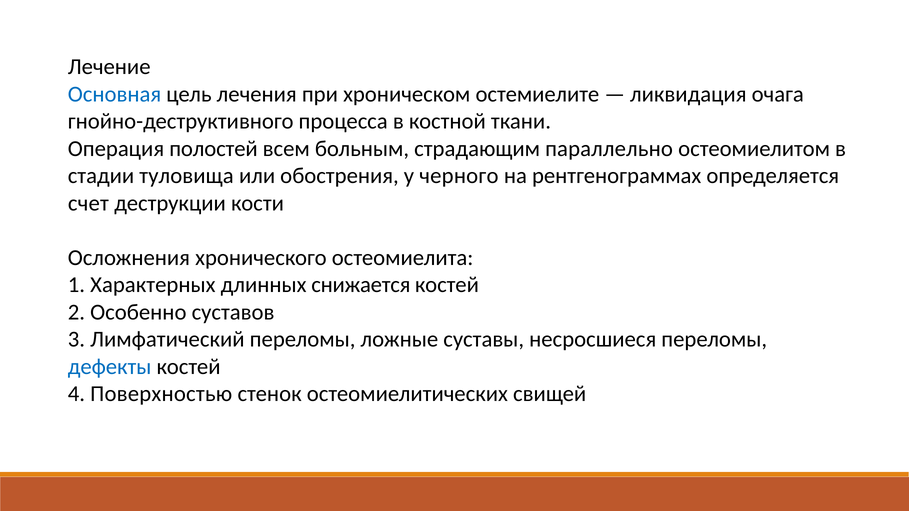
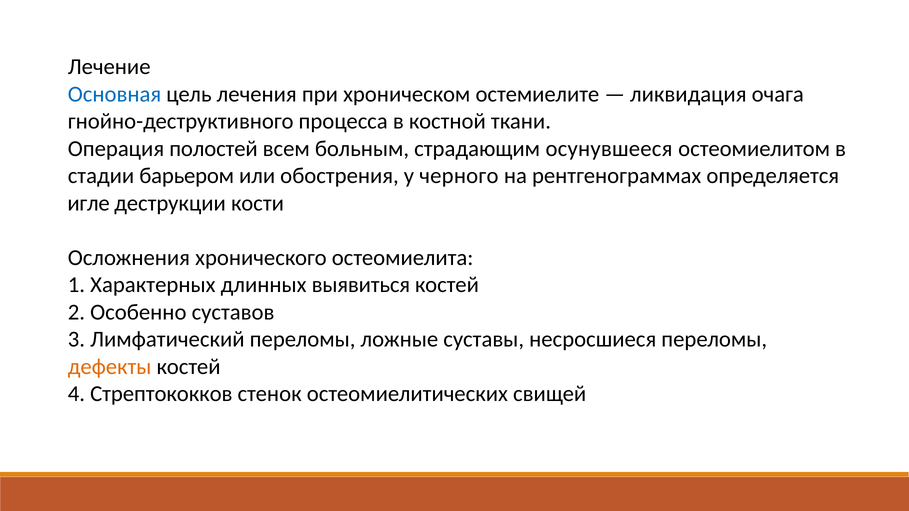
параллельно: параллельно -> осунувшееся
туловища: туловища -> барьером
счет: счет -> игле
снижается: снижается -> выявиться
дефекты colour: blue -> orange
Поверхностью: Поверхностью -> Стрептококков
